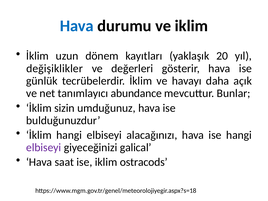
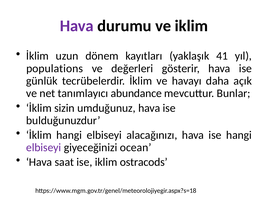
Hava at (77, 26) colour: blue -> purple
20: 20 -> 41
değişiklikler: değişiklikler -> populations
galical: galical -> ocean
